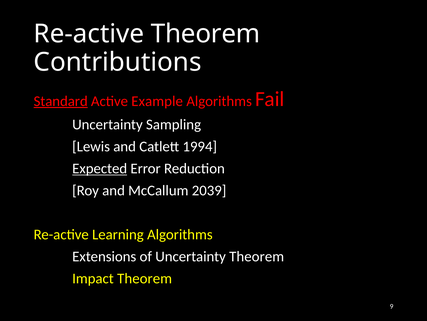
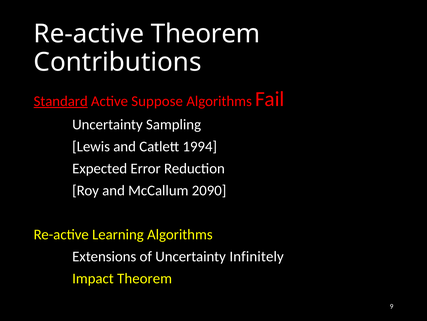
Example: Example -> Suppose
Expected underline: present -> none
2039: 2039 -> 2090
Uncertainty Theorem: Theorem -> Infinitely
